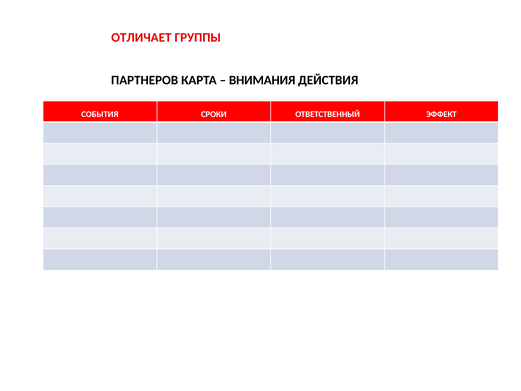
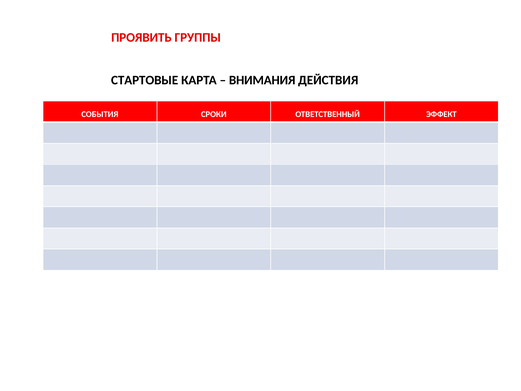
ОТЛИЧАЕТ: ОТЛИЧАЕТ -> ПРОЯВИТЬ
ПАРТНЕРОВ: ПАРТНЕРОВ -> СТАРТОВЫЕ
